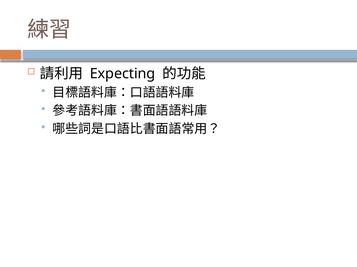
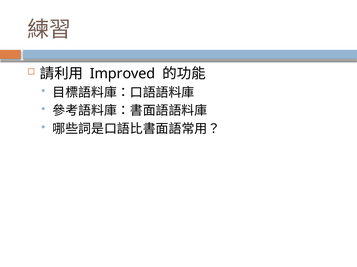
Expecting: Expecting -> Improved
